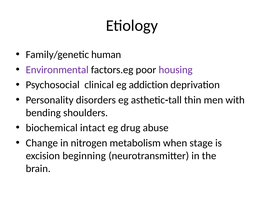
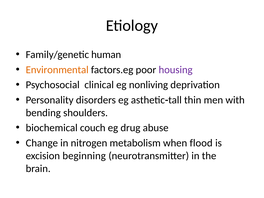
Environmental colour: purple -> orange
addiction: addiction -> nonliving
intact: intact -> couch
stage: stage -> flood
